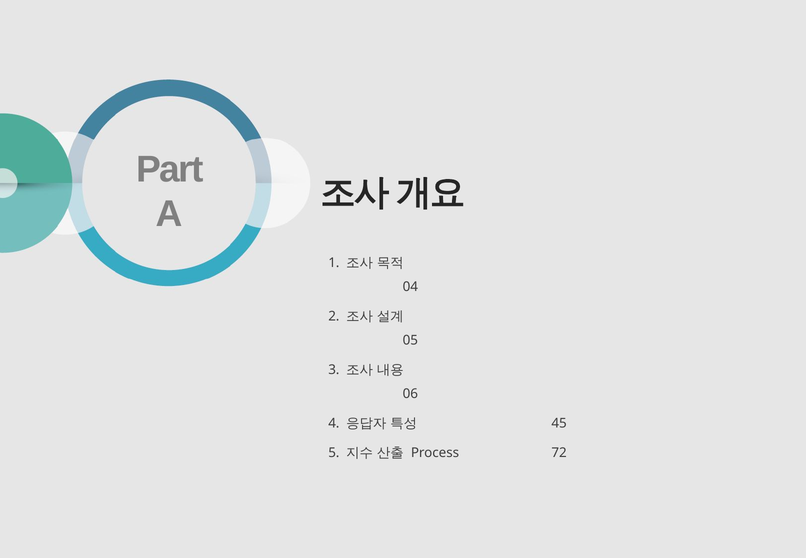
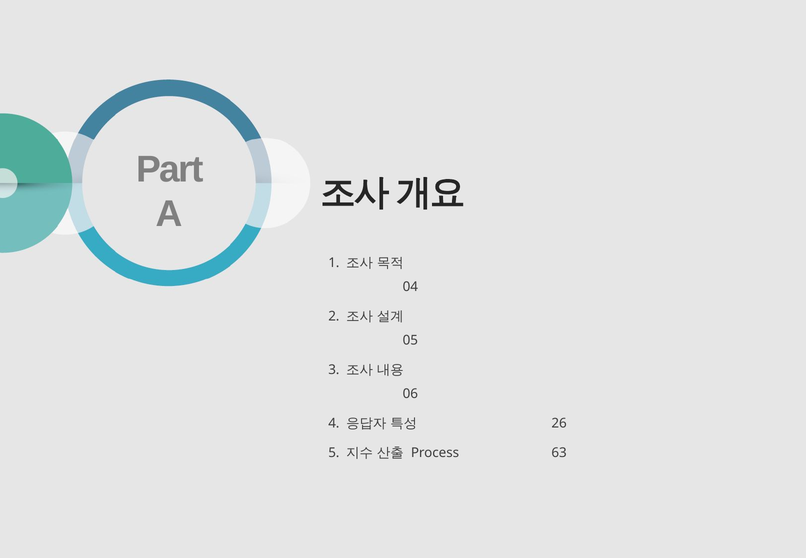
45: 45 -> 26
72: 72 -> 63
